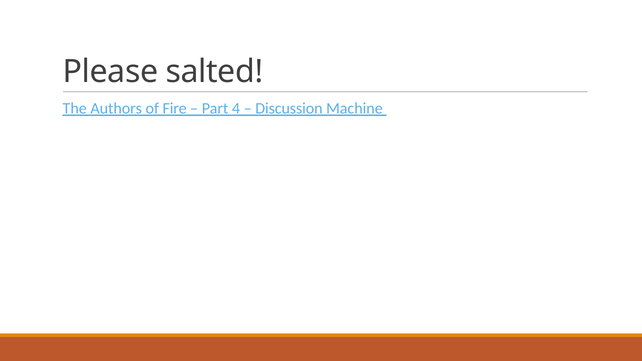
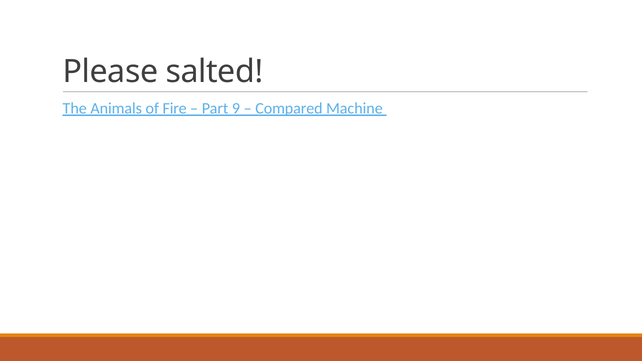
Authors: Authors -> Animals
4: 4 -> 9
Discussion: Discussion -> Compared
